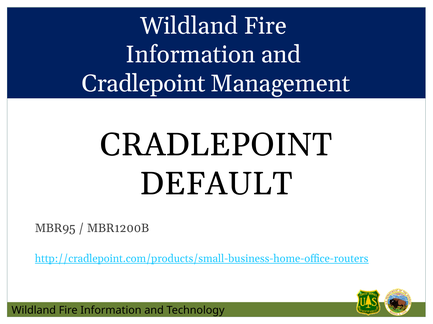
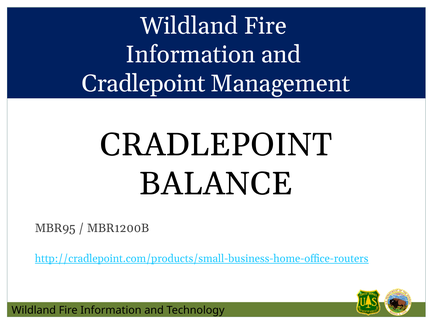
DEFAULT: DEFAULT -> BALANCE
